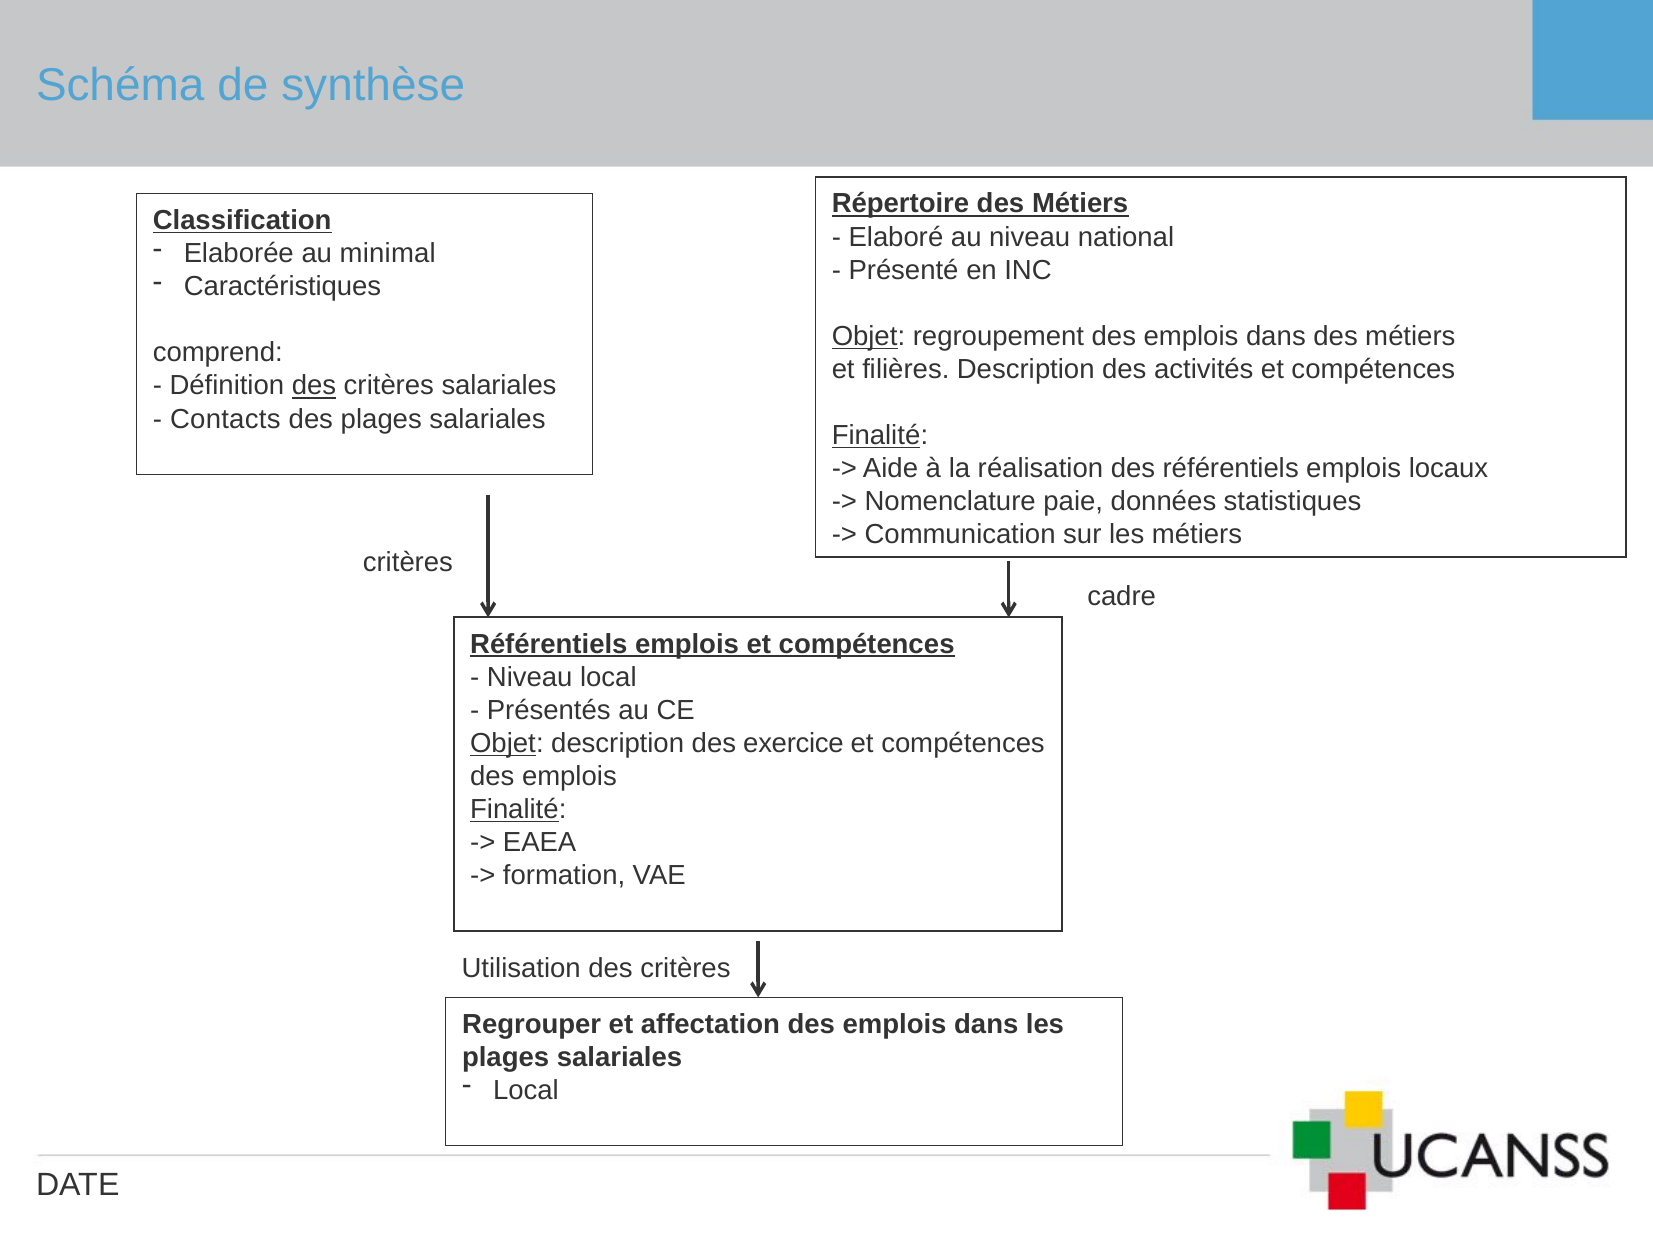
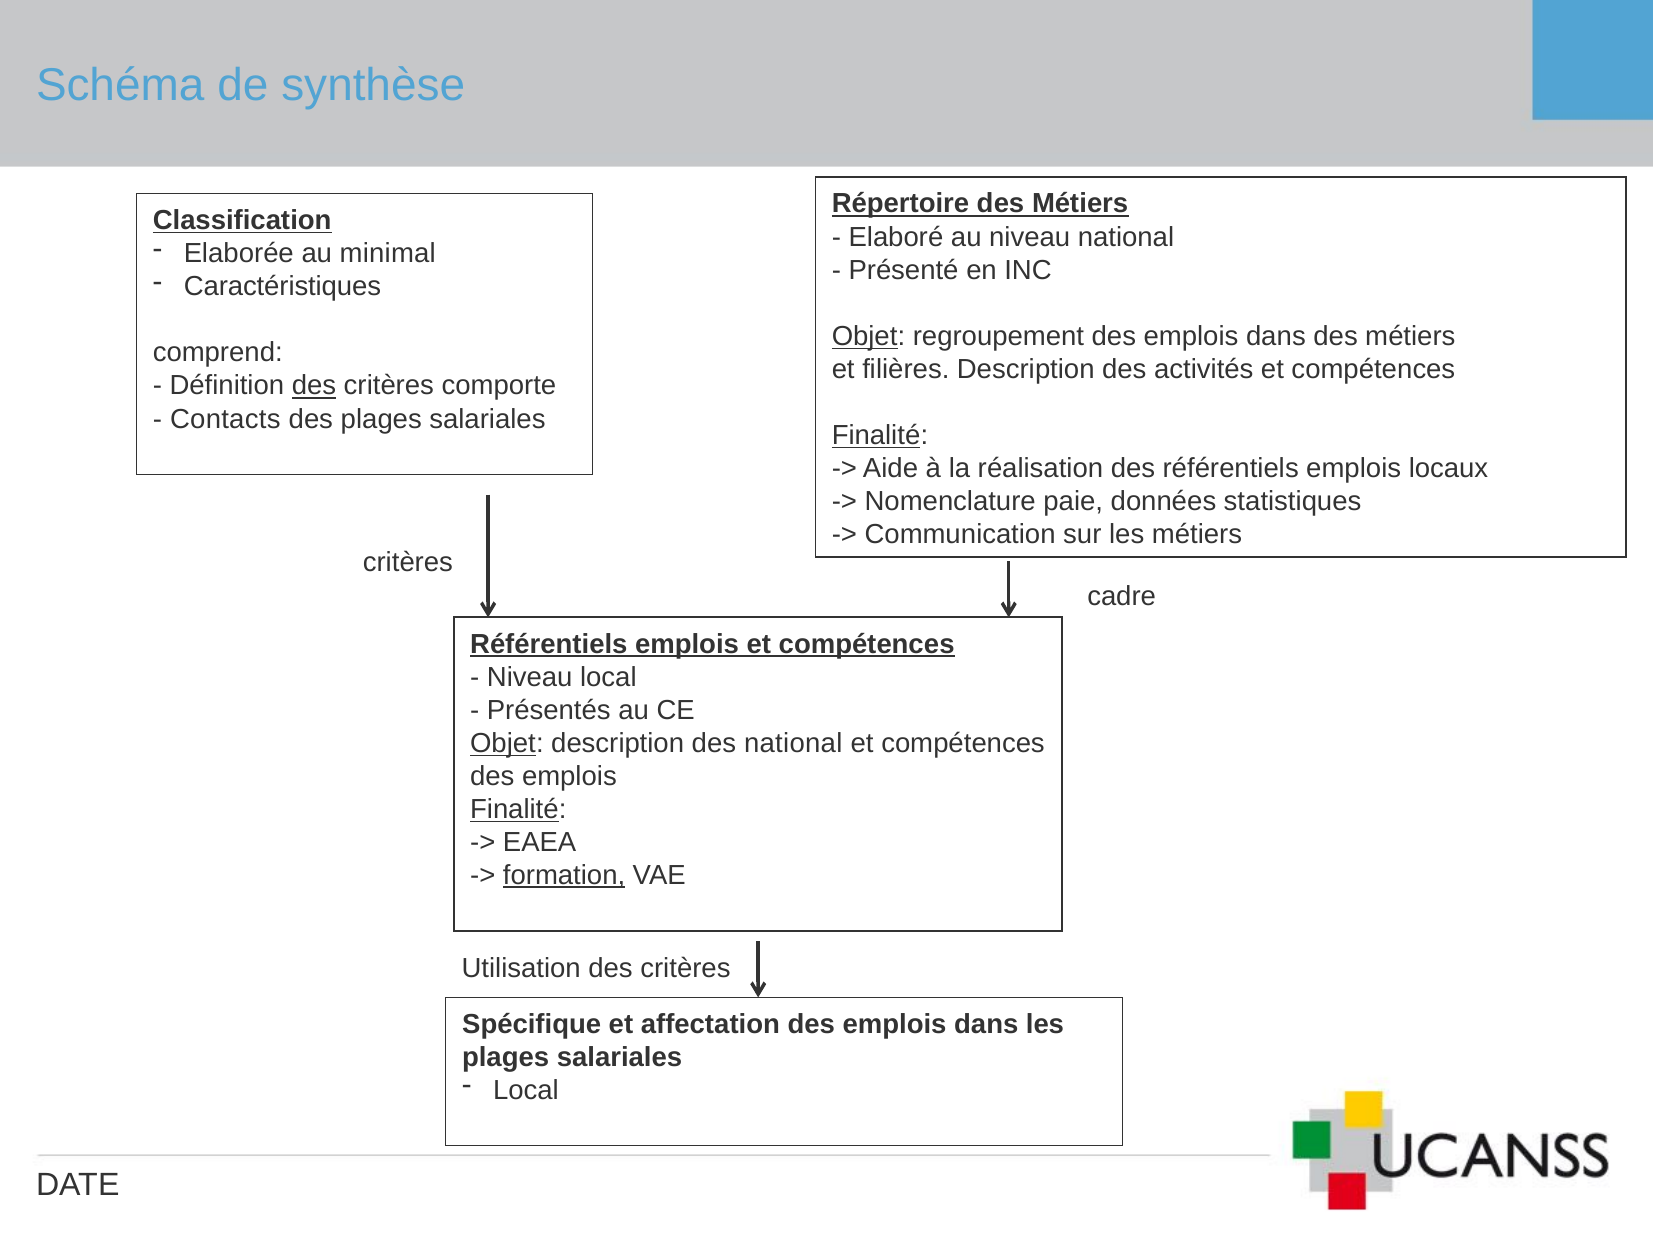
critères salariales: salariales -> comporte
des exercice: exercice -> national
formation underline: none -> present
Regrouper: Regrouper -> Spécifique
